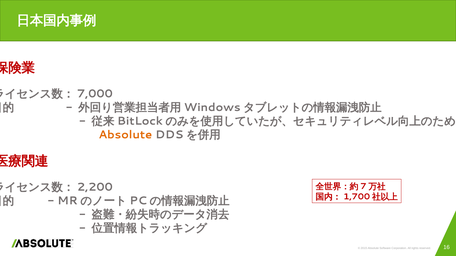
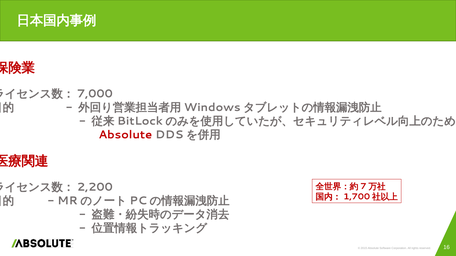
Absolute at (125, 135) colour: orange -> red
